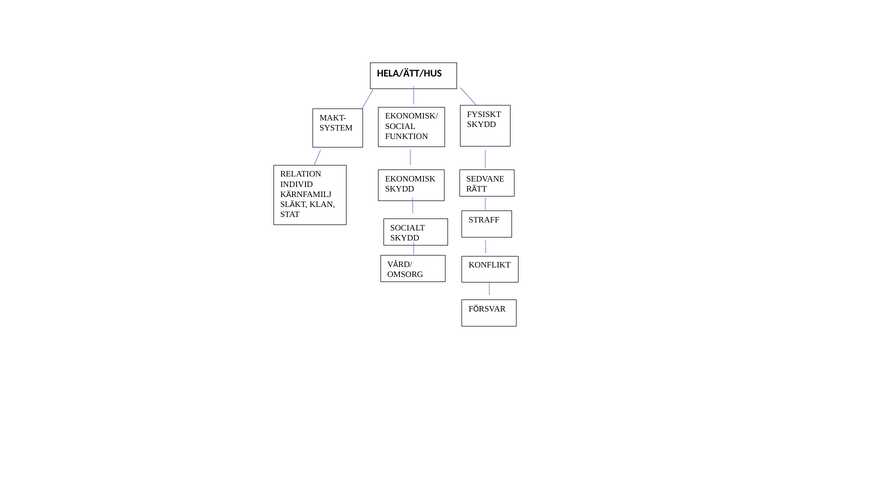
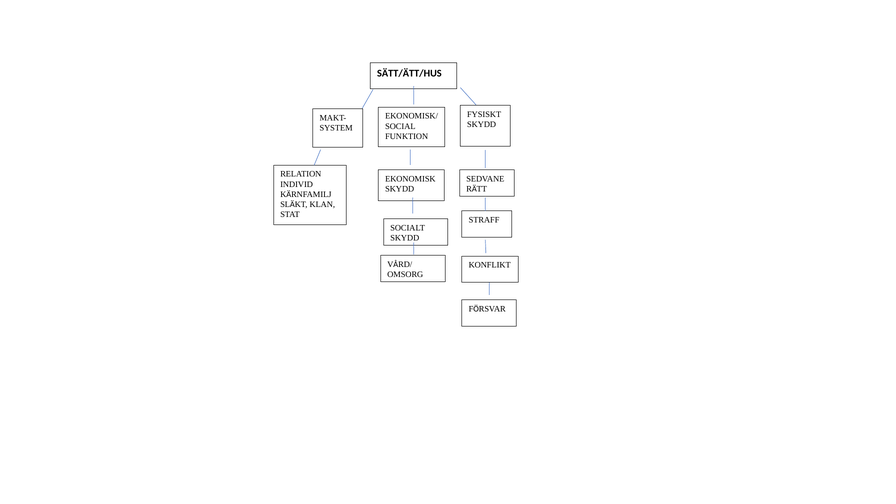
HELA/ÄTT/HUS: HELA/ÄTT/HUS -> SÄTT/ÄTT/HUS
